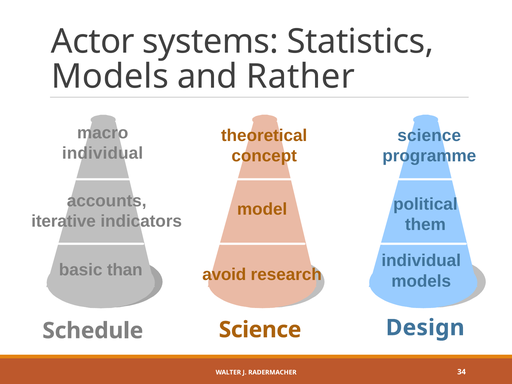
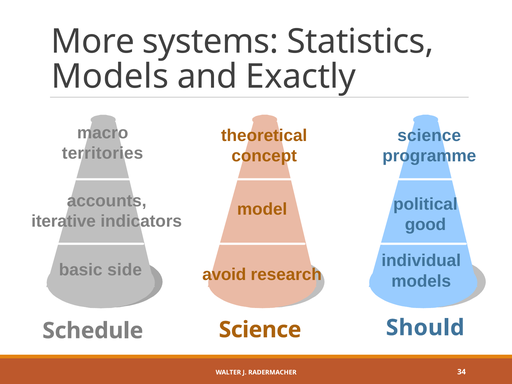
Actor: Actor -> More
Rather: Rather -> Exactly
individual at (103, 153): individual -> territories
them: them -> good
than: than -> side
Design: Design -> Should
